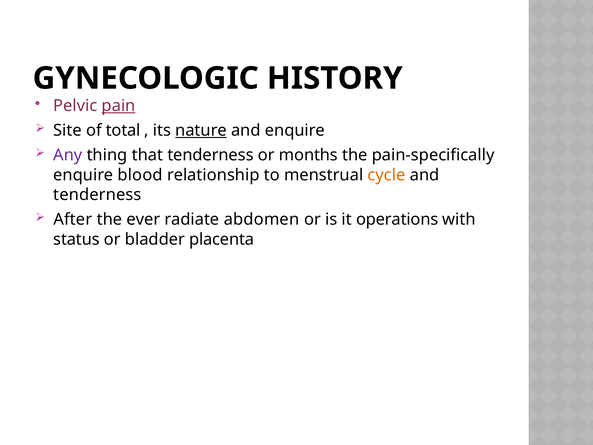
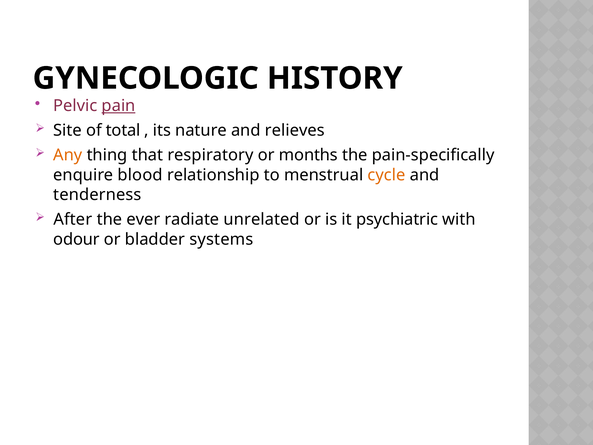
nature underline: present -> none
and enquire: enquire -> relieves
Any colour: purple -> orange
that tenderness: tenderness -> respiratory
abdomen: abdomen -> unrelated
operations: operations -> psychiatric
status: status -> odour
placenta: placenta -> systems
